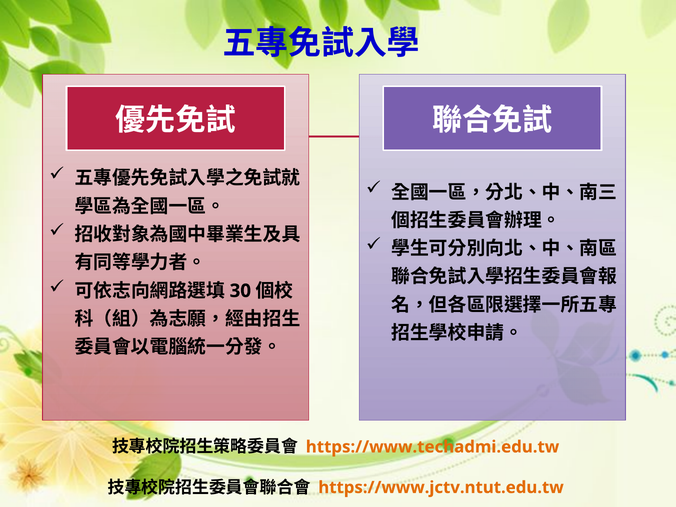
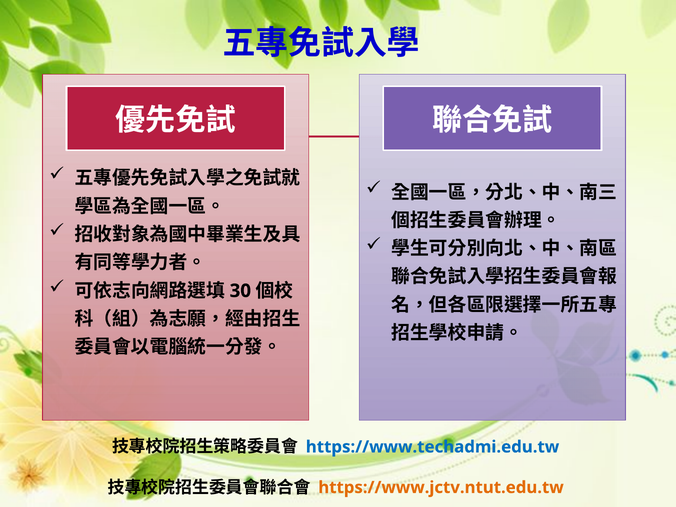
https://www.techadmi.edu.tw colour: orange -> blue
